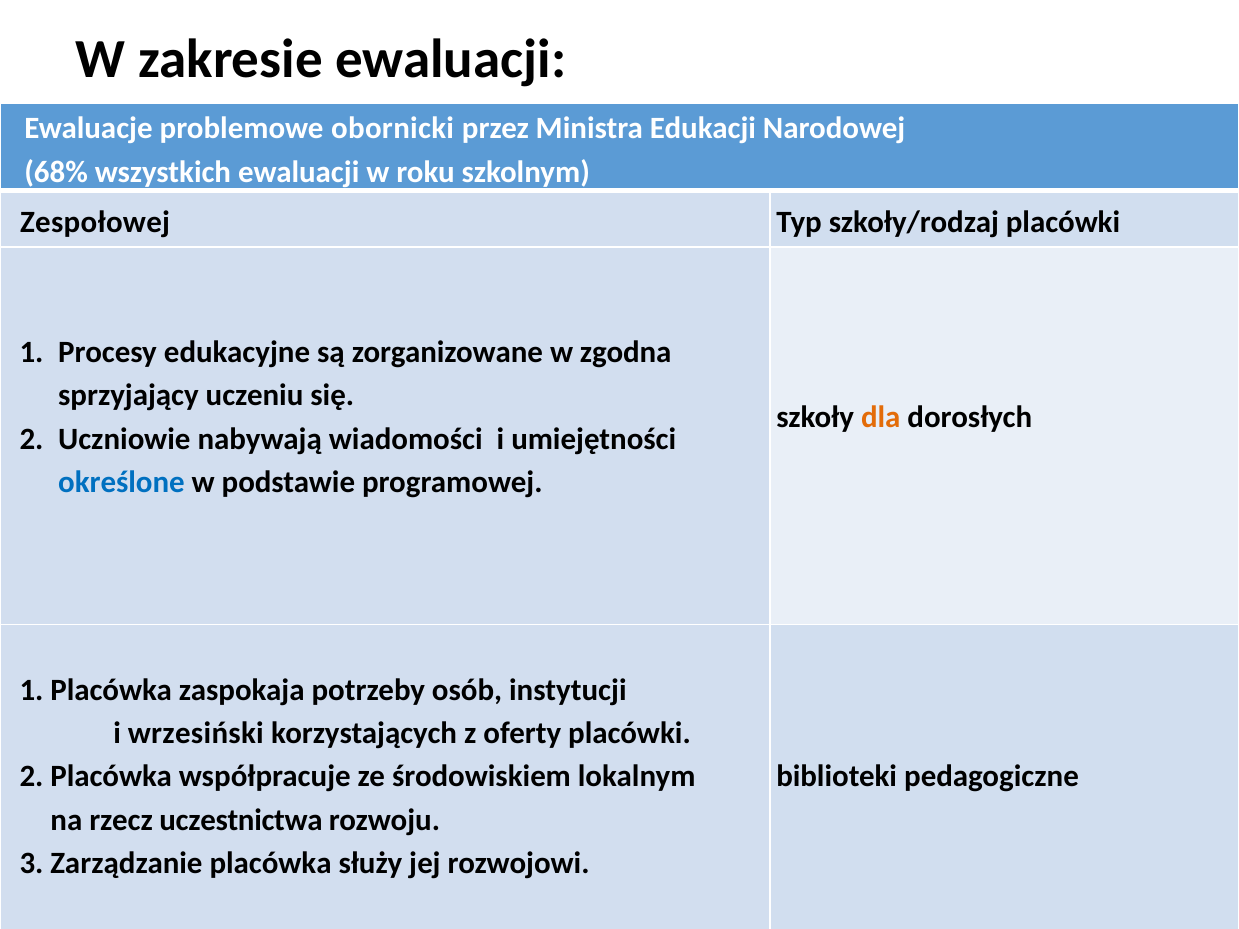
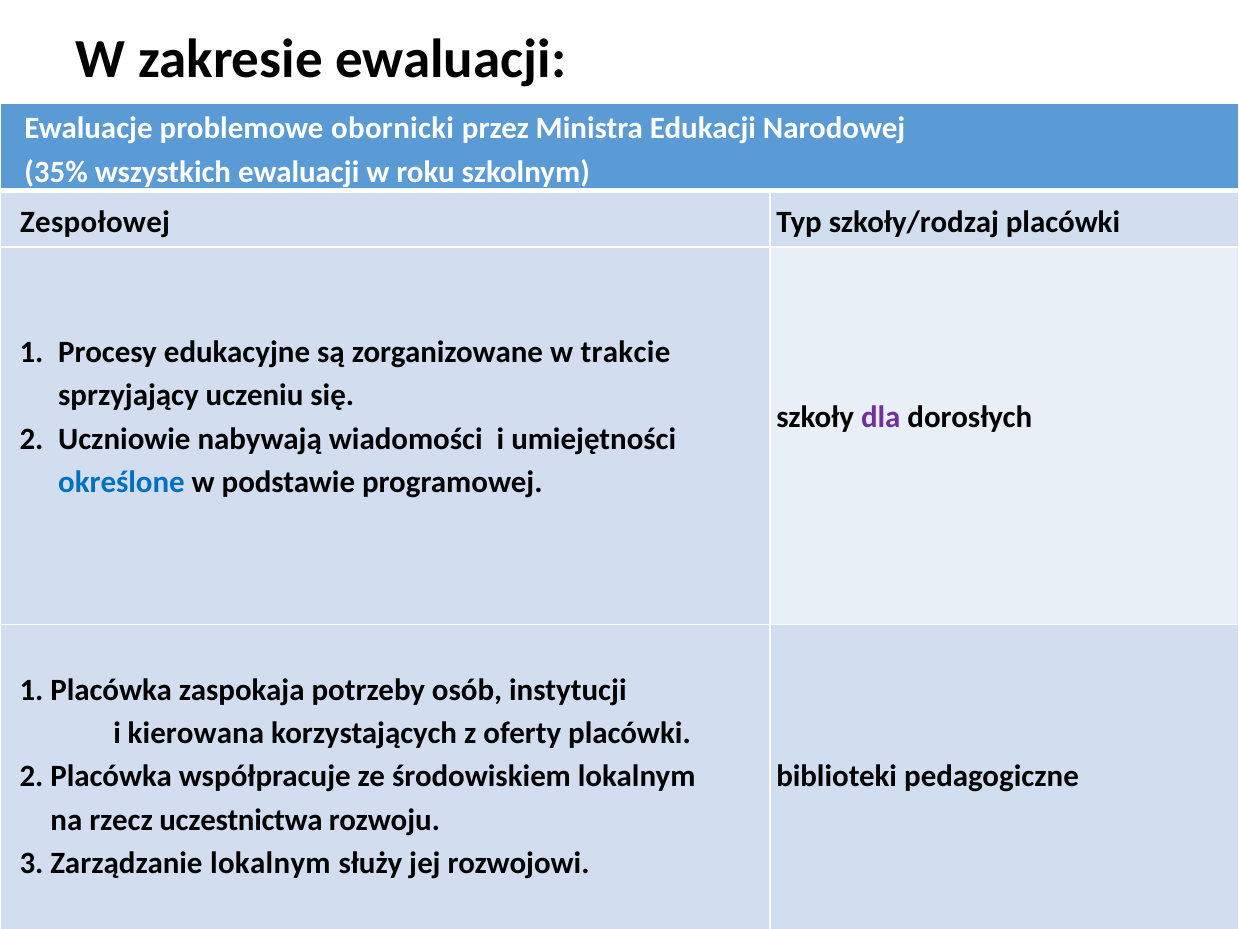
68%: 68% -> 35%
zgodna: zgodna -> trakcie
dla colour: orange -> purple
wrzesiński: wrzesiński -> kierowana
placówka at (271, 864): placówka -> lokalnym
